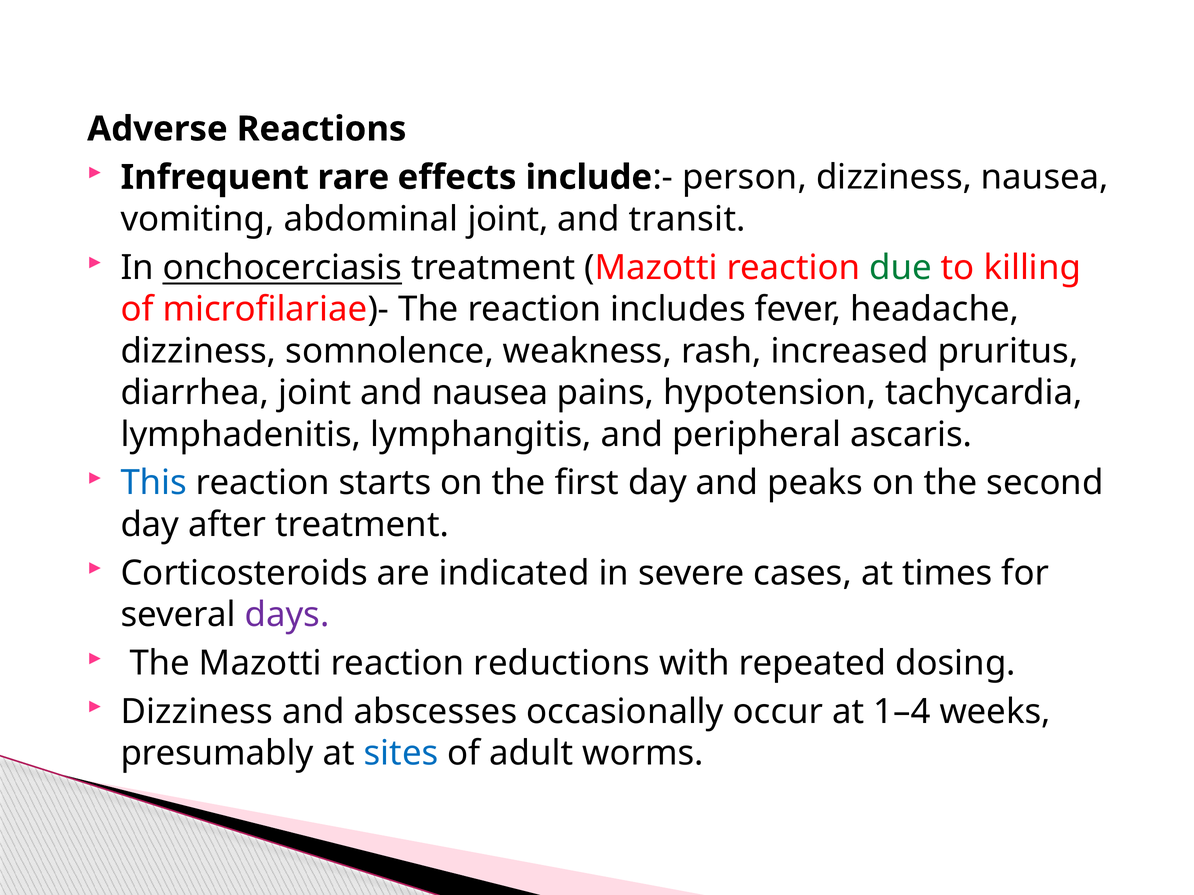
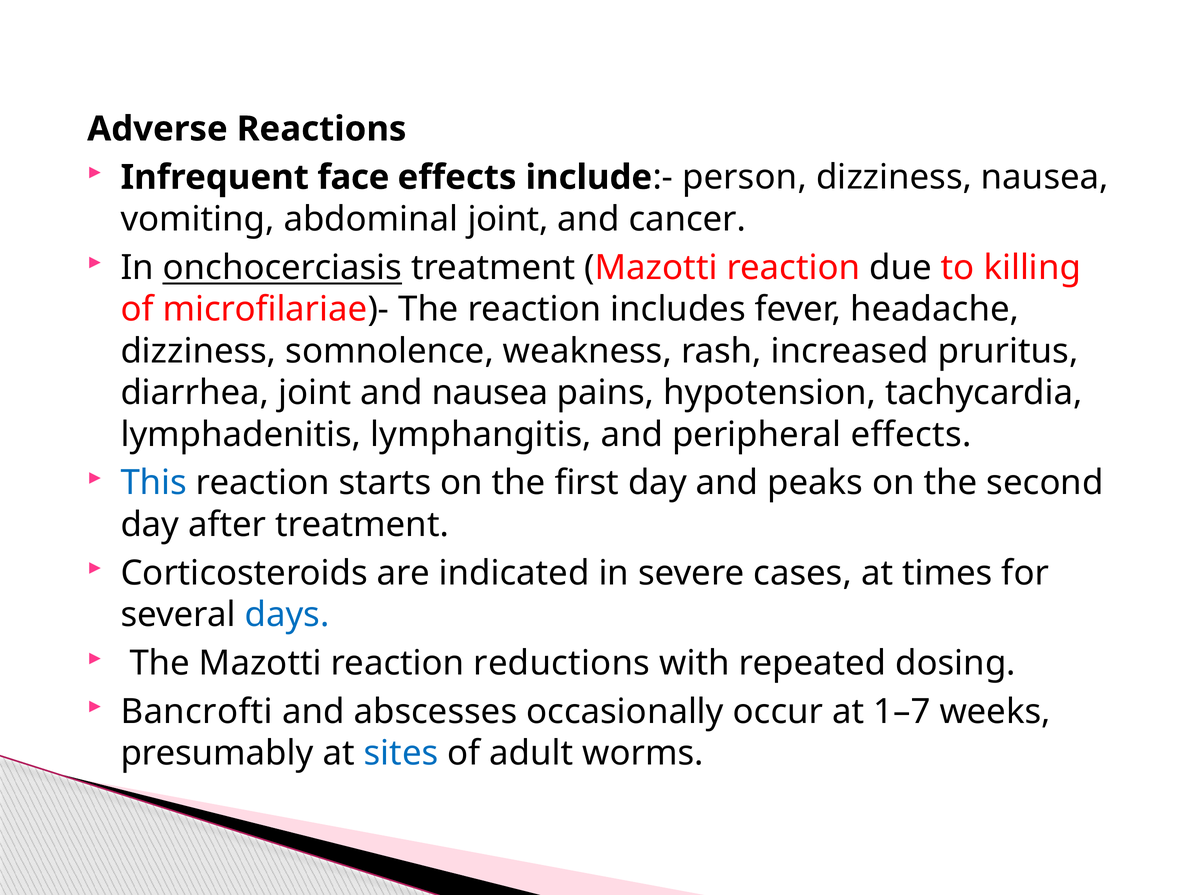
rare: rare -> face
transit: transit -> cancer
due colour: green -> black
peripheral ascaris: ascaris -> effects
days colour: purple -> blue
Dizziness at (197, 712): Dizziness -> Bancrofti
1–4: 1–4 -> 1–7
